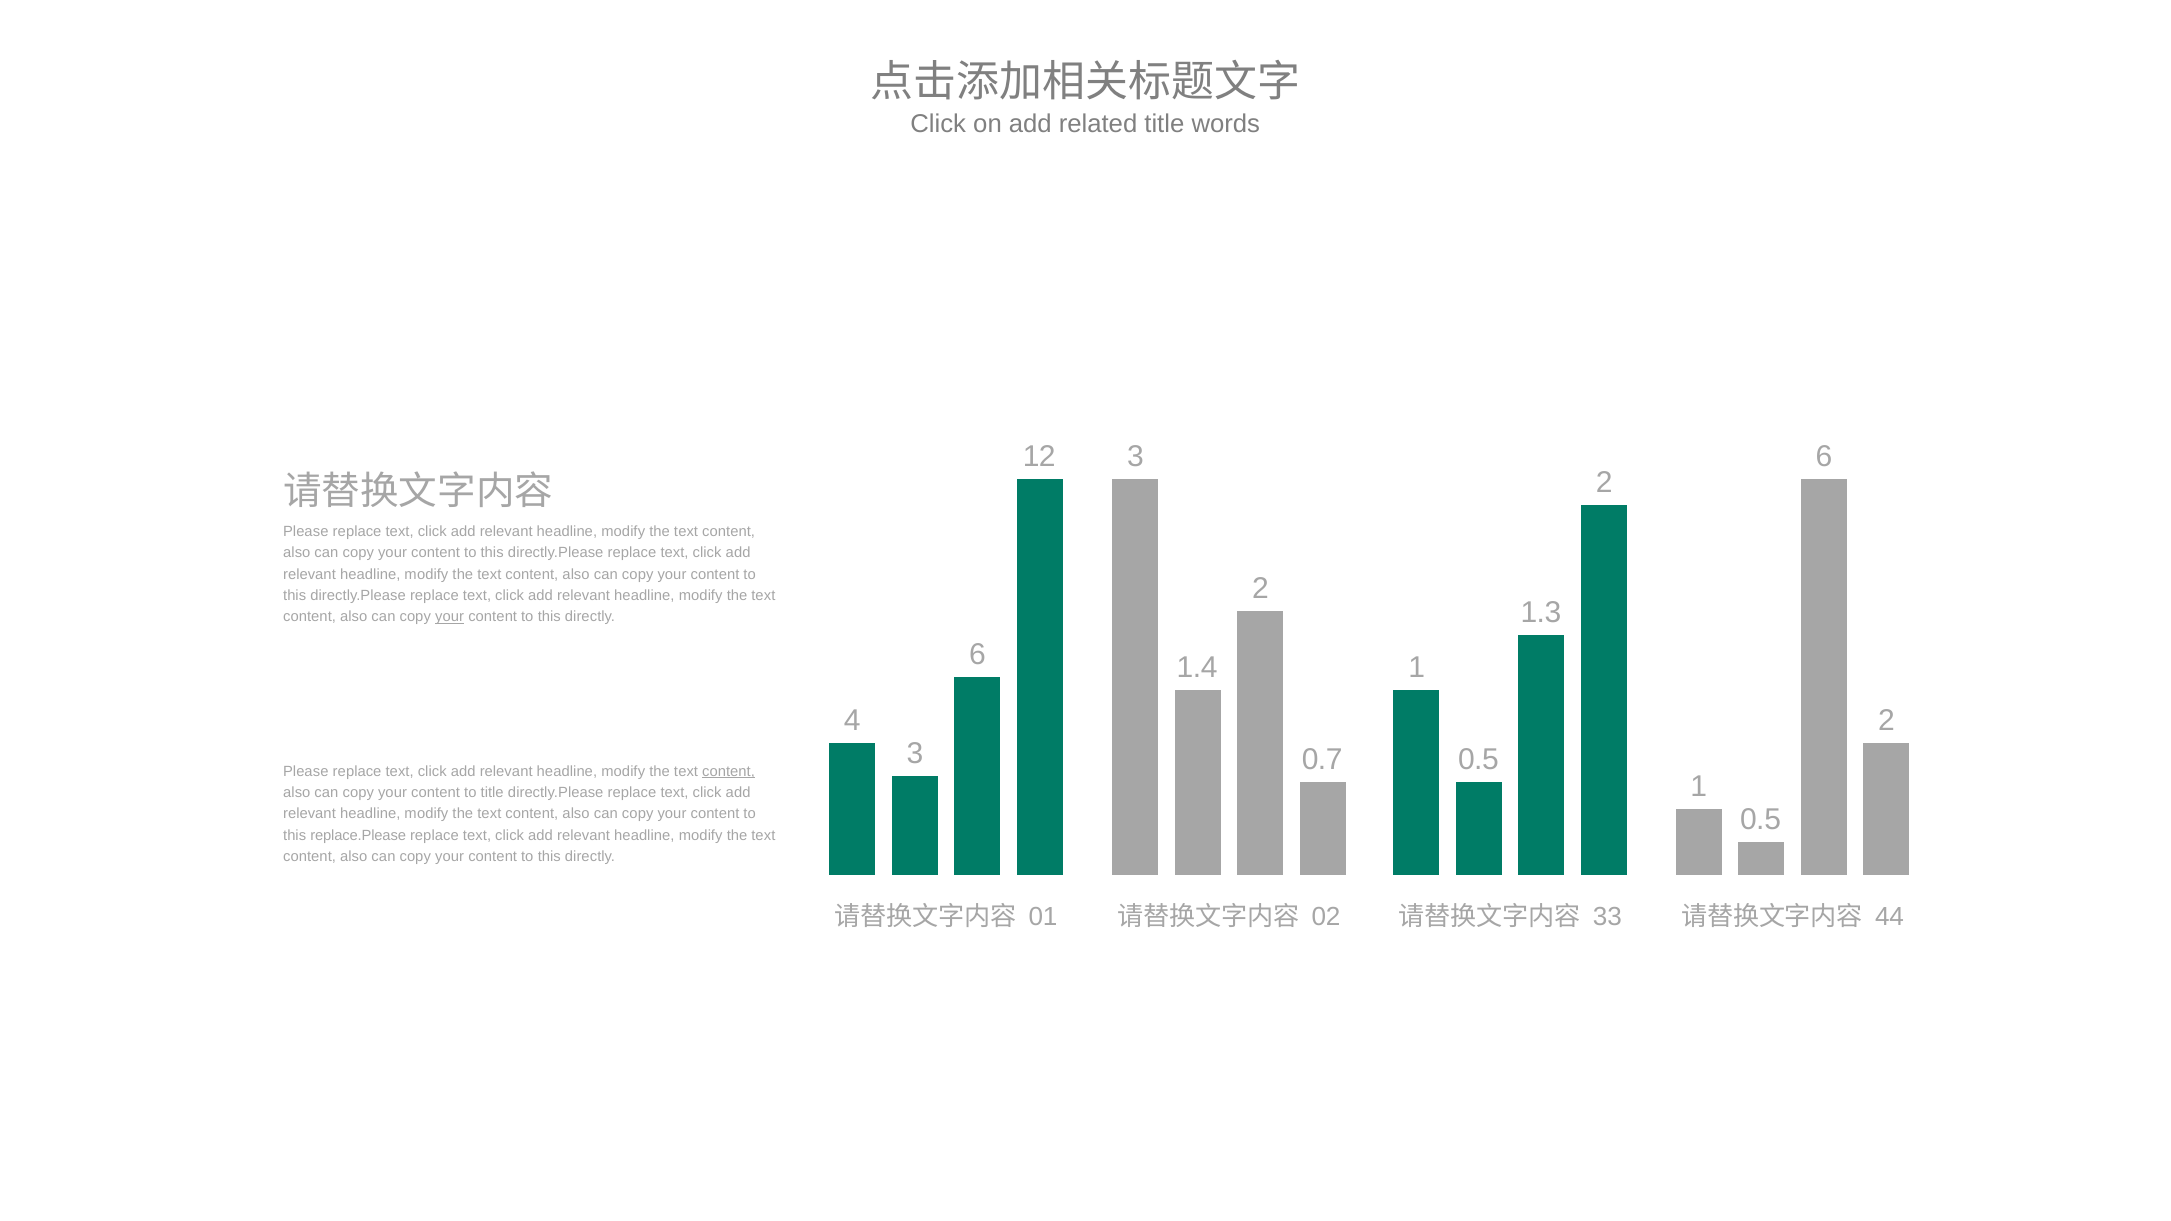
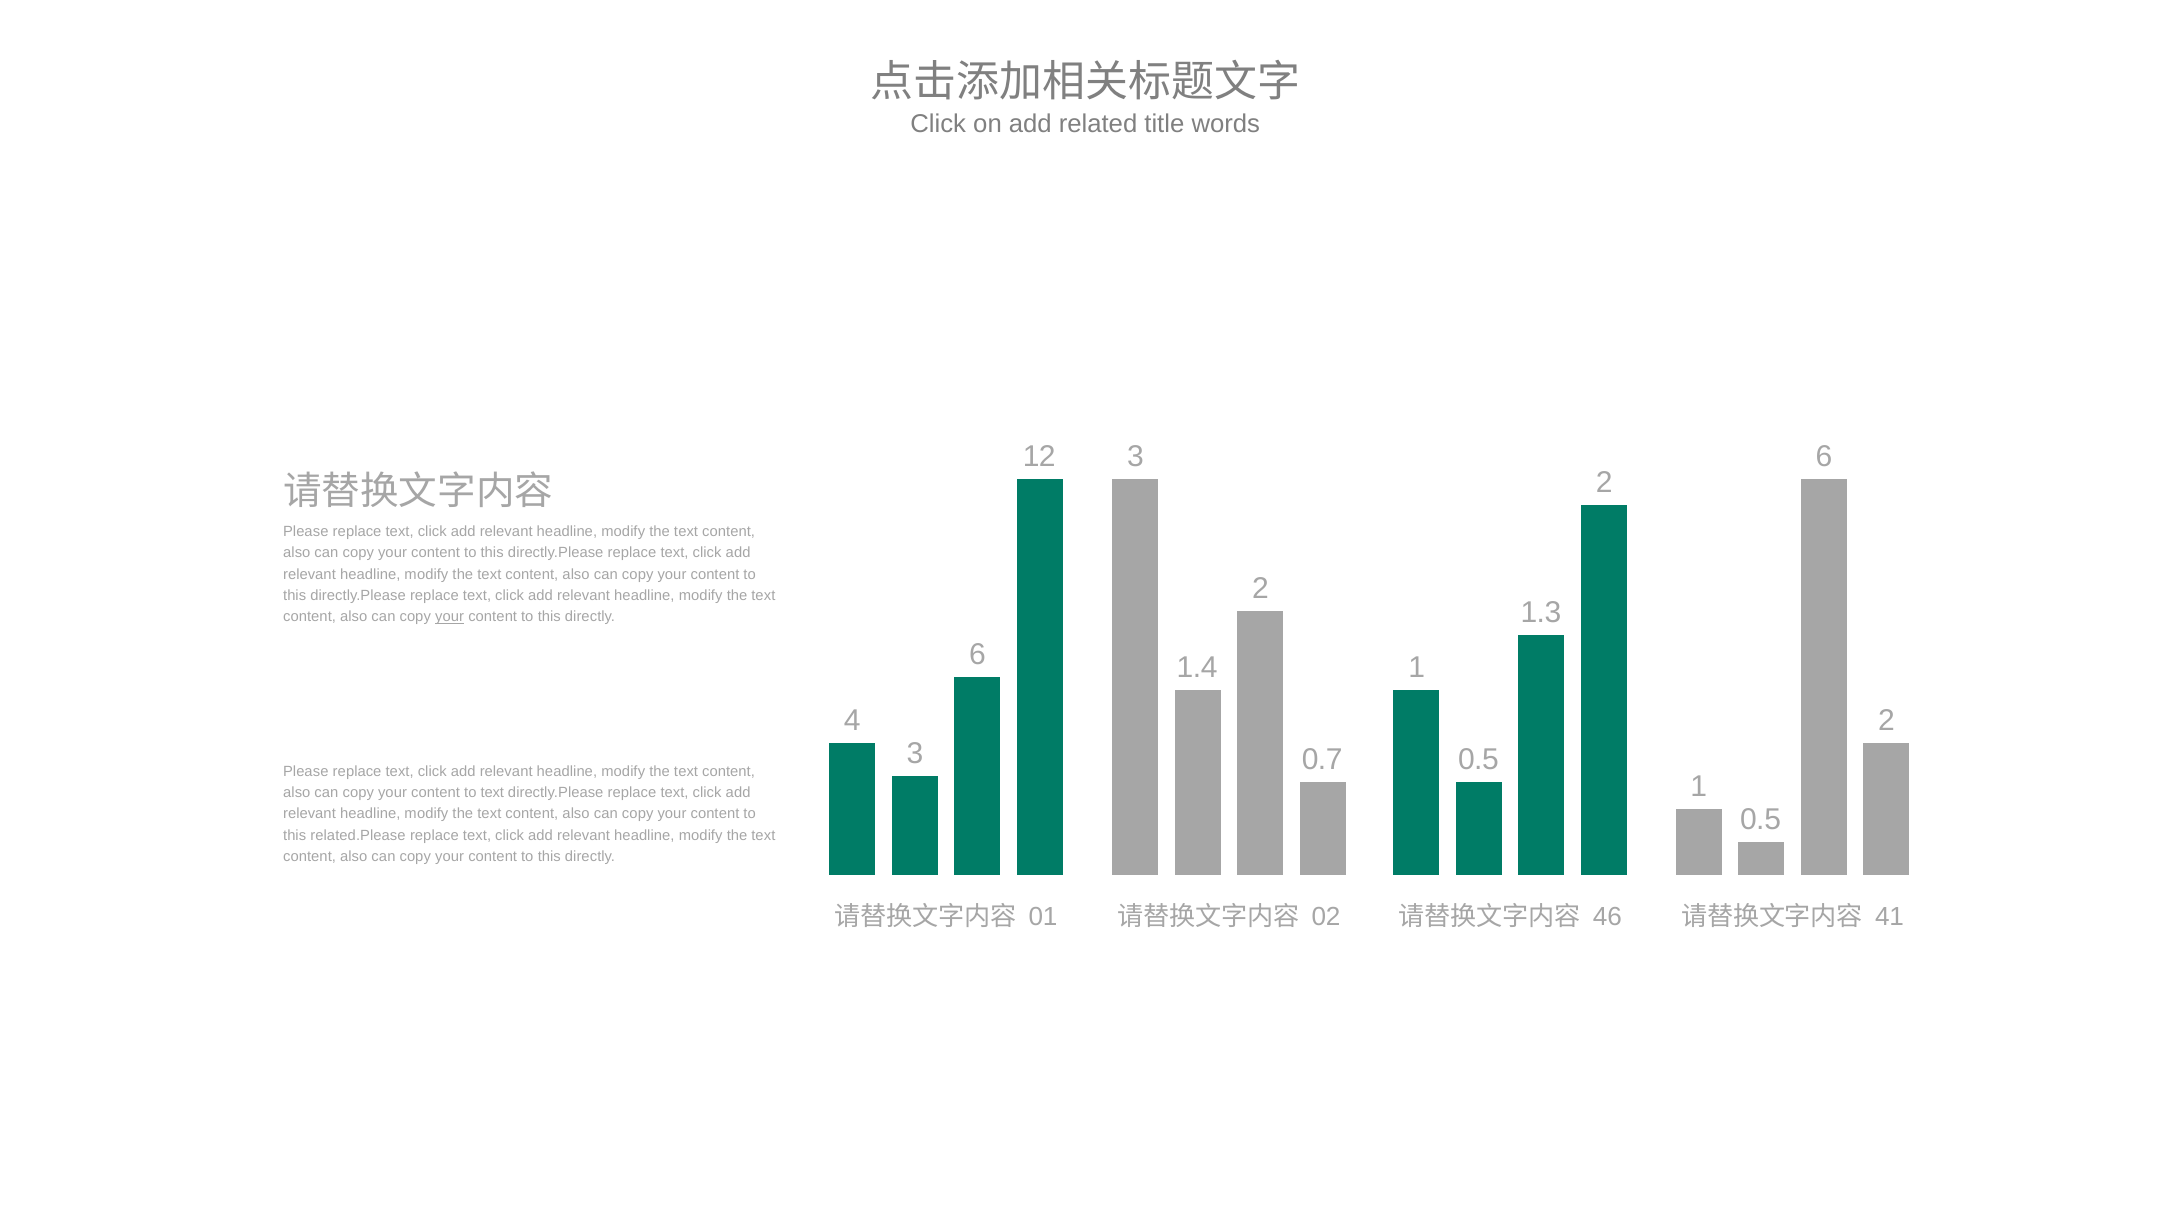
content at (729, 771) underline: present -> none
to title: title -> text
replace.Please: replace.Please -> related.Please
33: 33 -> 46
44: 44 -> 41
